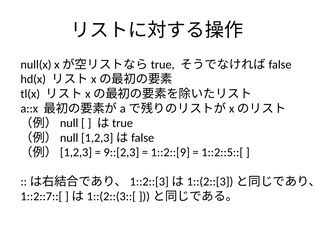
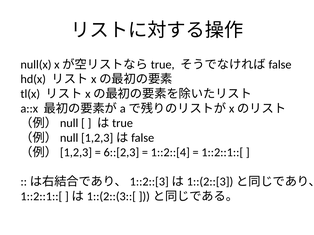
9::[2,3: 9::[2,3 -> 6::[2,3
1::2::[9: 1::2::[9 -> 1::2::[4
1::2::5::[ at (222, 153): 1::2::5::[ -> 1::2::1::[
1::2::7::[ at (41, 197): 1::2::7::[ -> 1::2::1::[
